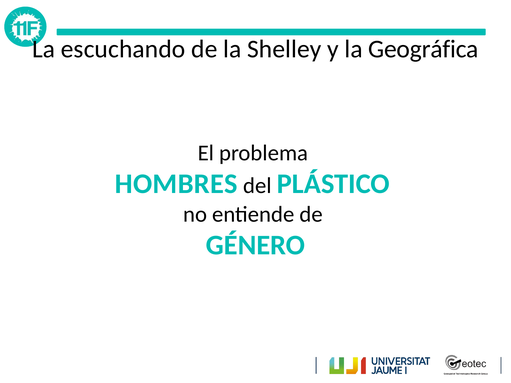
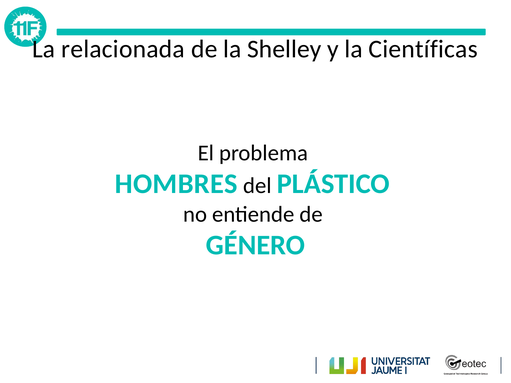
escuchando: escuchando -> relacionada
Geográfica: Geográfica -> Científicas
